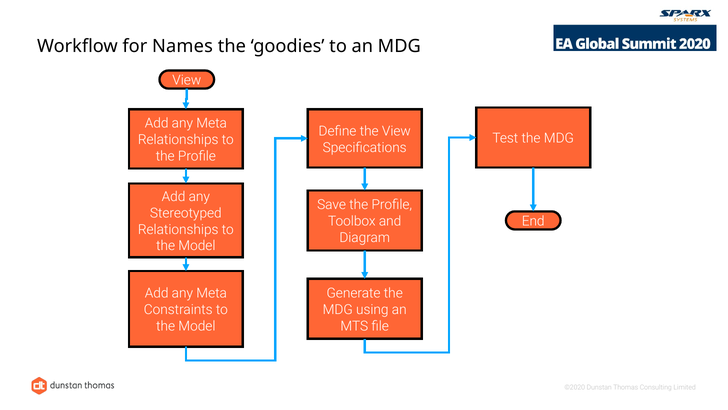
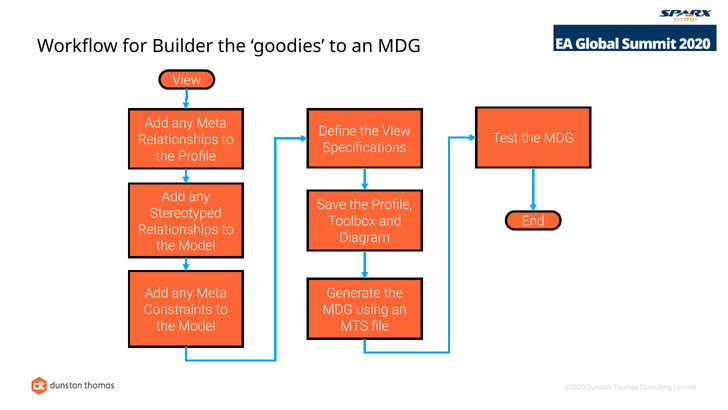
Names: Names -> Builder
